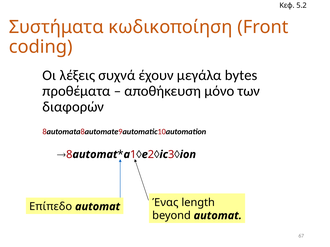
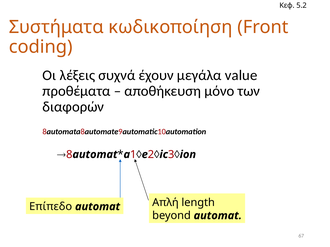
bytes: bytes -> value
Ένας: Ένας -> Απλή
